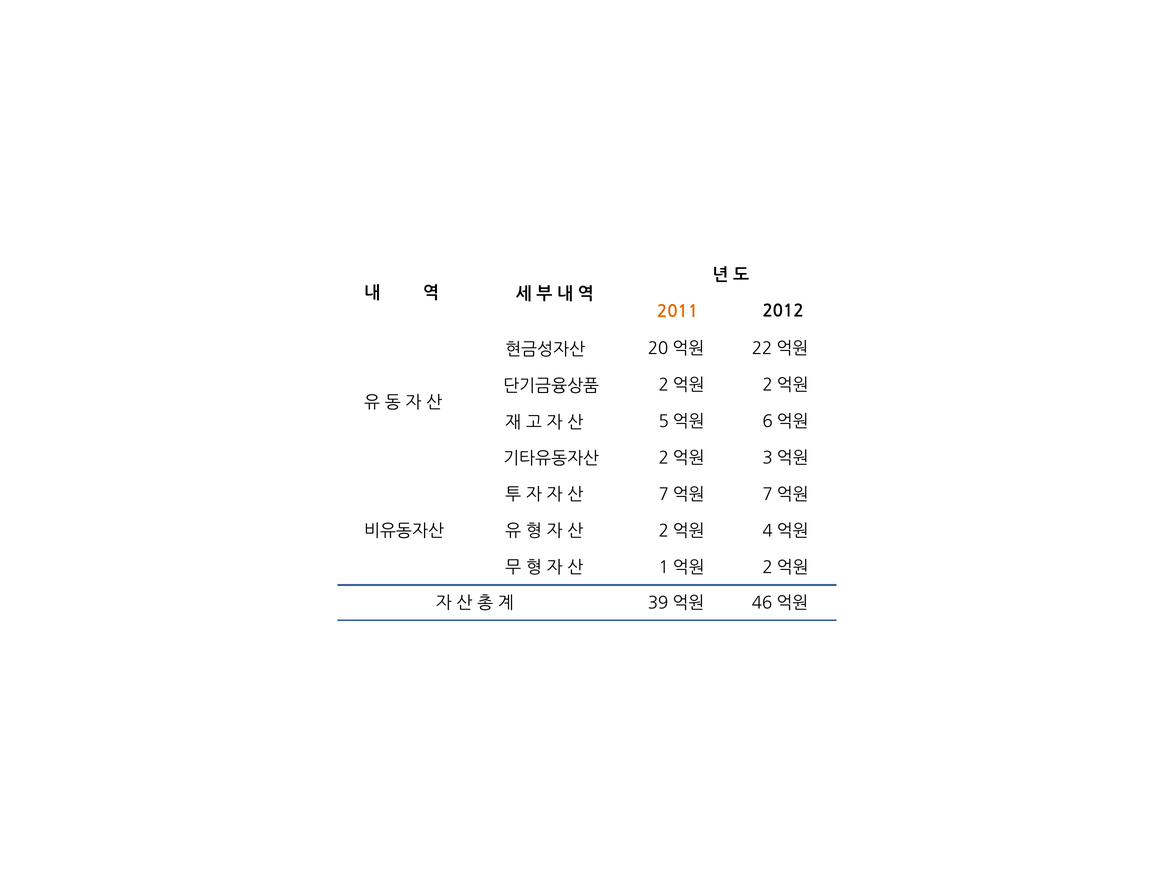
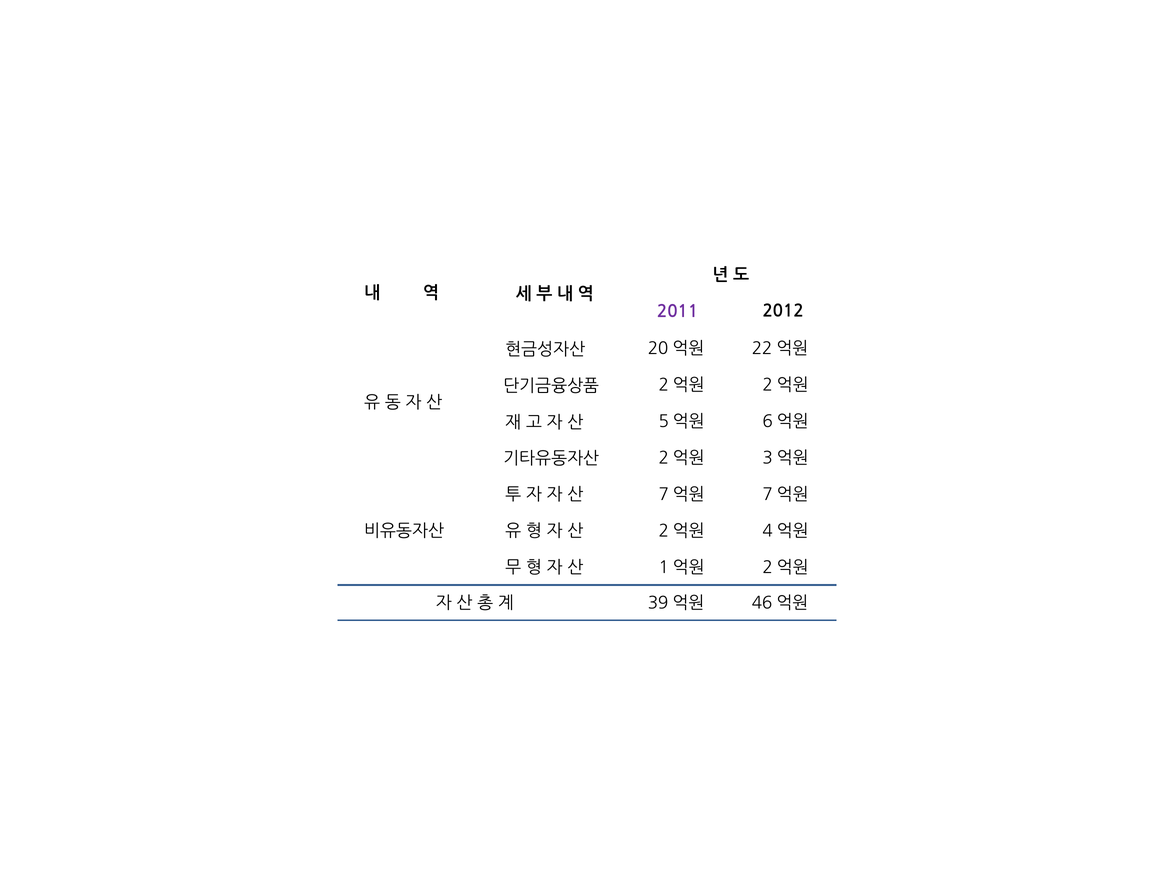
2011 colour: orange -> purple
